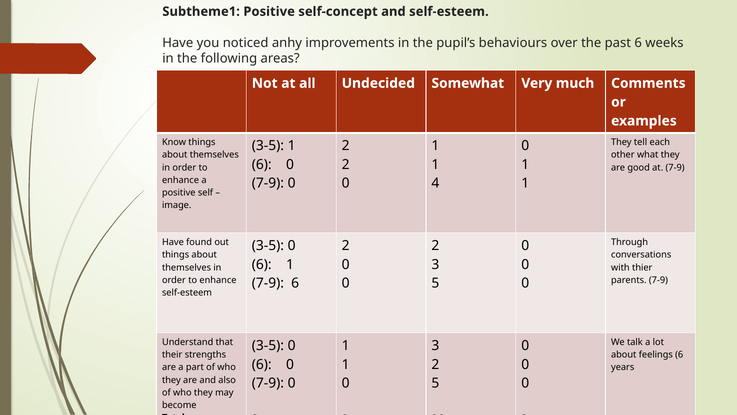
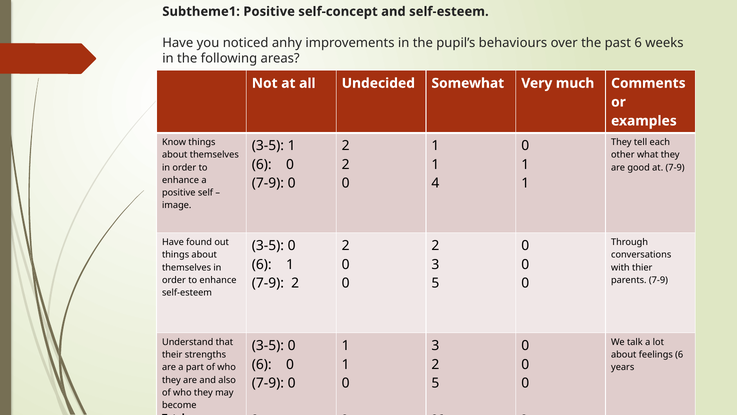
7-9 6: 6 -> 2
